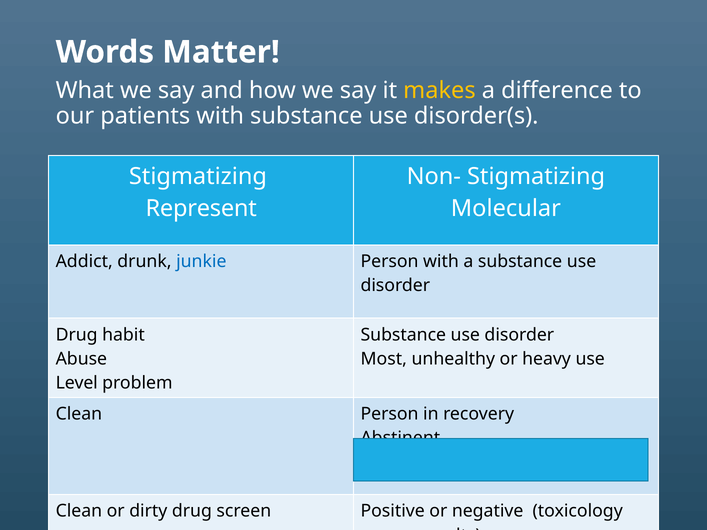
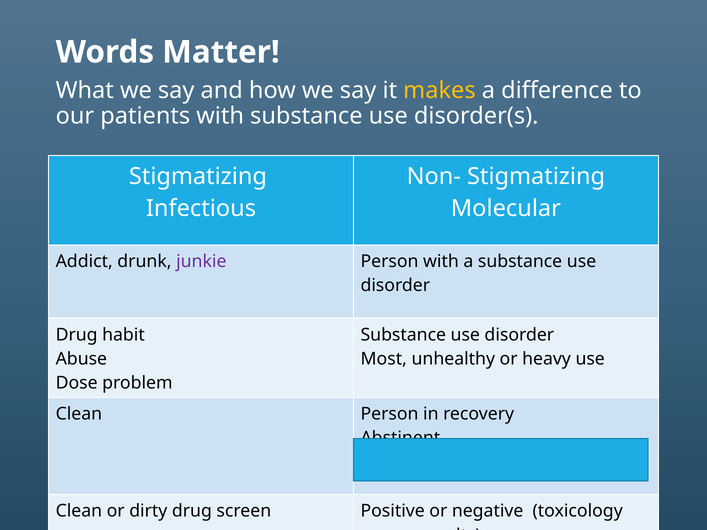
Represent: Represent -> Infectious
junkie colour: blue -> purple
Level: Level -> Dose
